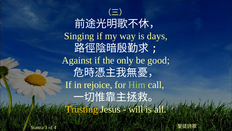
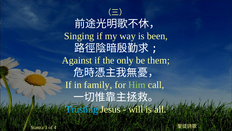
days: days -> been
good: good -> them
rejoice: rejoice -> family
Trusting colour: yellow -> light blue
